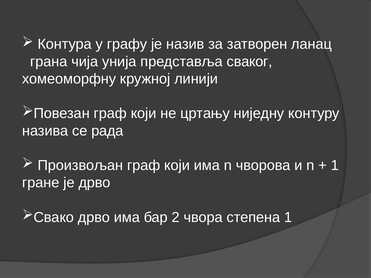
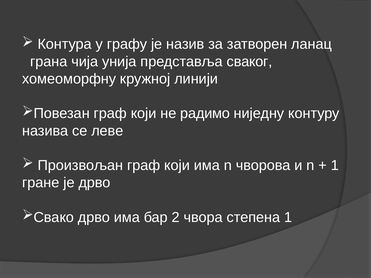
цртању: цртању -> радимо
рада: рада -> леве
